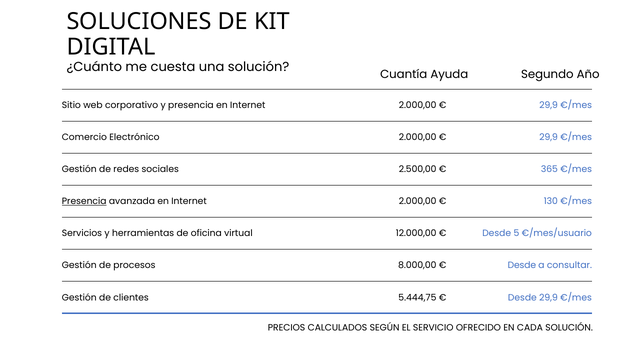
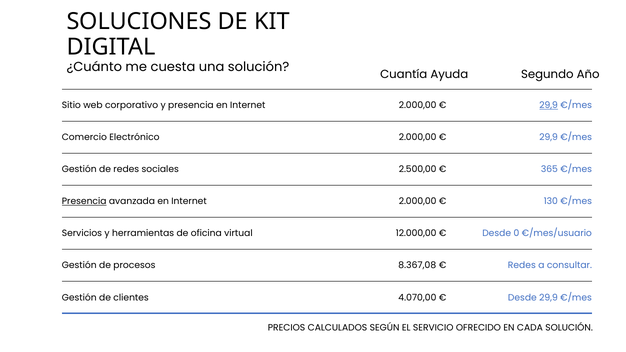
29,9 at (549, 105) underline: none -> present
5: 5 -> 0
8.000,00: 8.000,00 -> 8.367,08
Desde at (522, 266): Desde -> Redes
5.444,75: 5.444,75 -> 4.070,00
